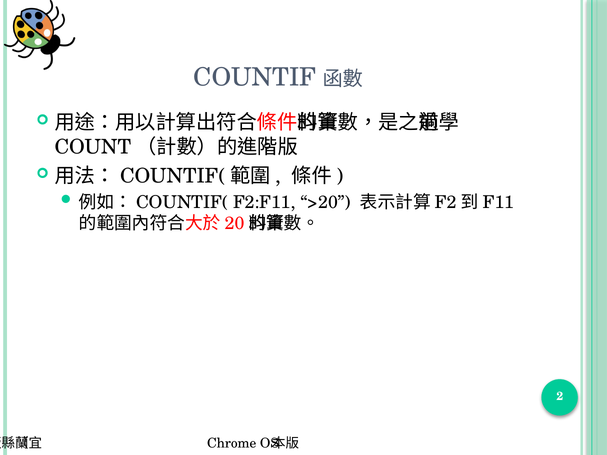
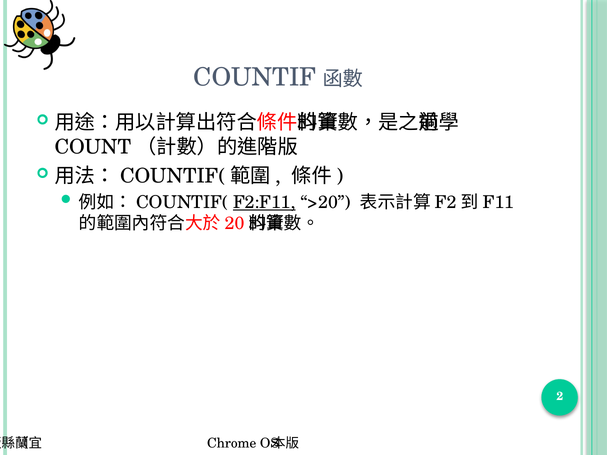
F2:F11 underline: none -> present
